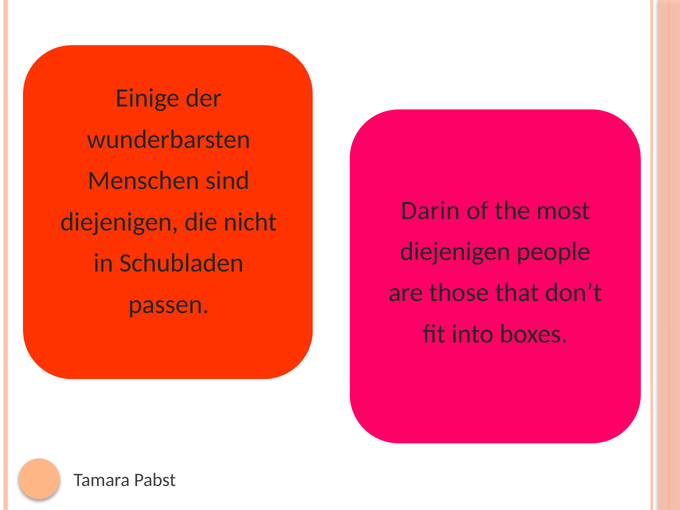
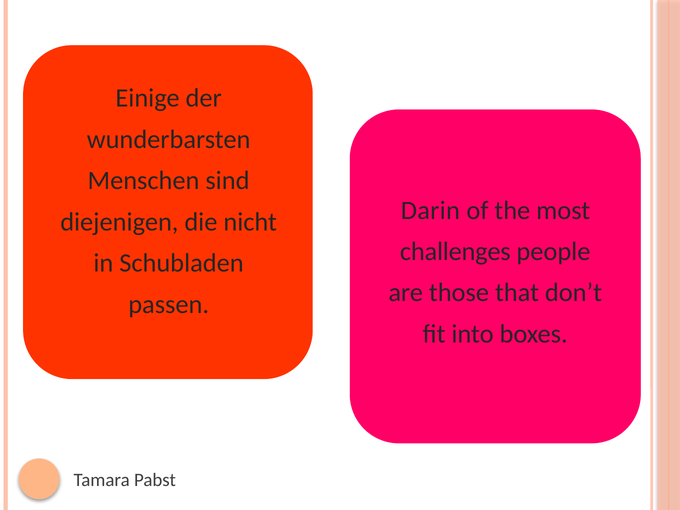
diejenigen at (455, 252): diejenigen -> challenges
